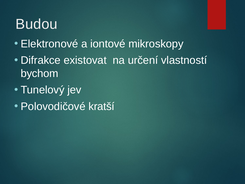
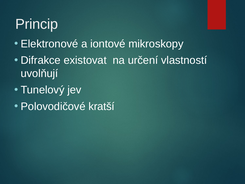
Budou: Budou -> Princip
bychom: bychom -> uvolňují
